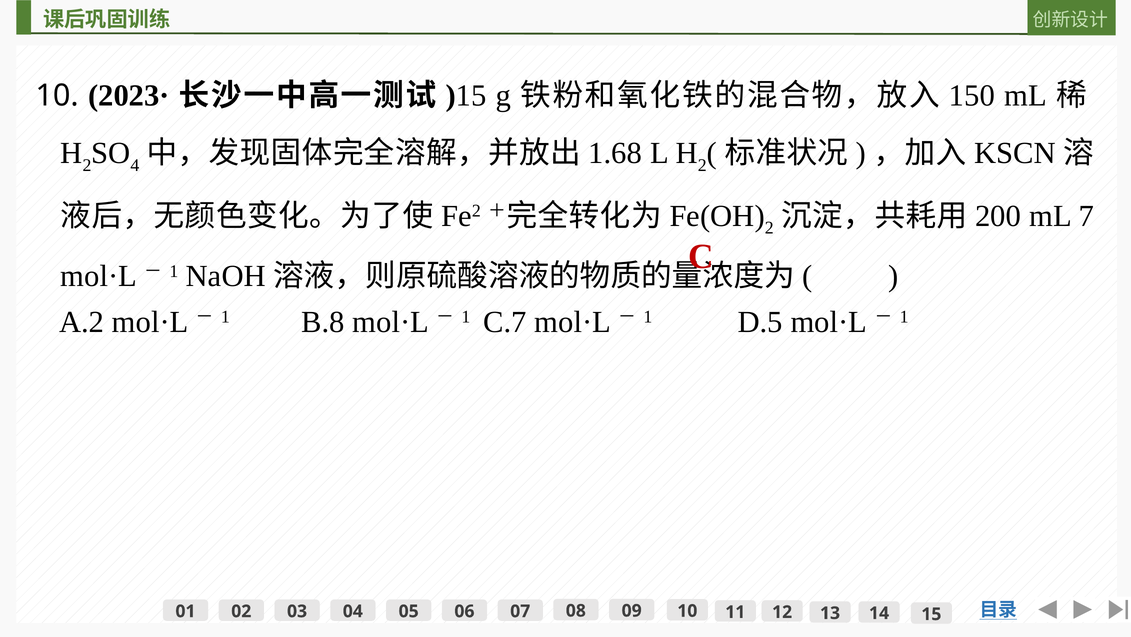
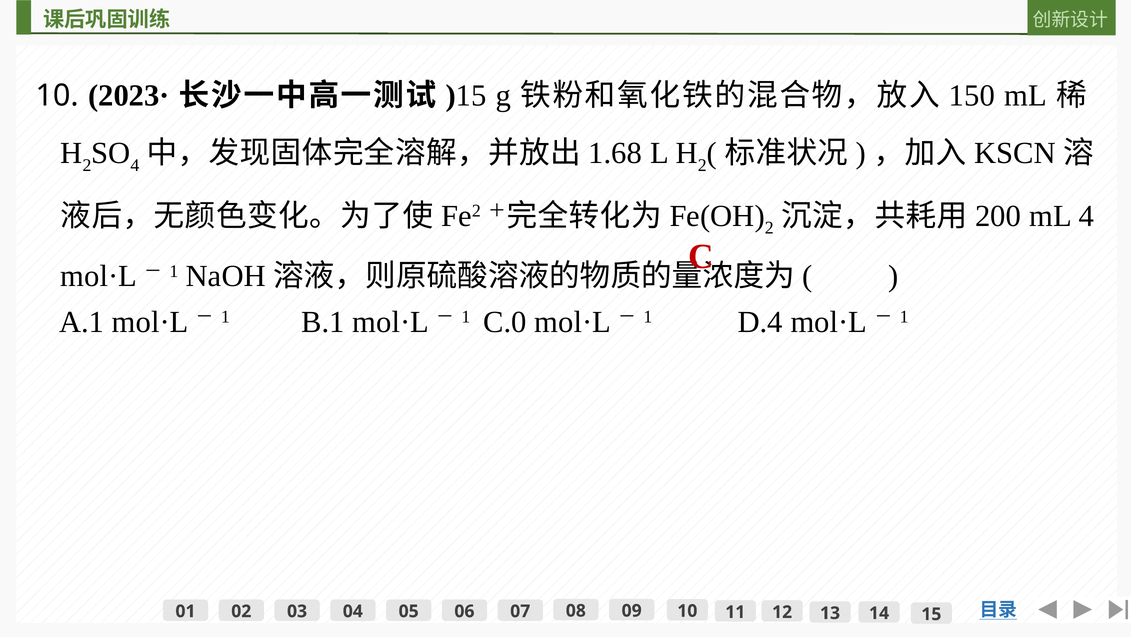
mL 7: 7 -> 4
A.2: A.2 -> A.1
B.8: B.8 -> B.1
C.7: C.7 -> C.0
D.5: D.5 -> D.4
